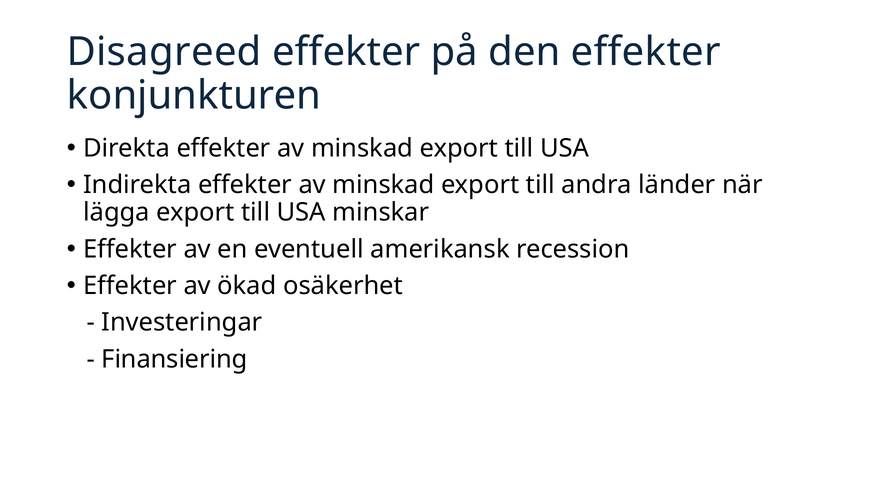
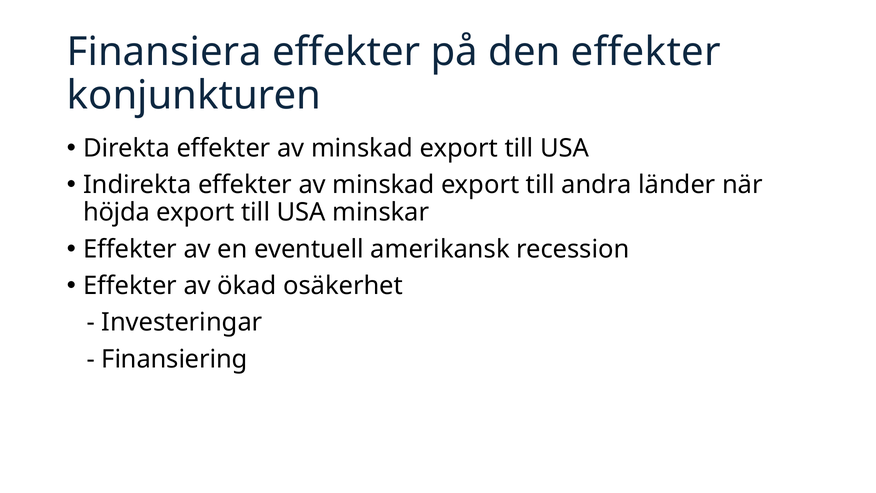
Disagreed: Disagreed -> Finansiera
lägga: lägga -> höjda
